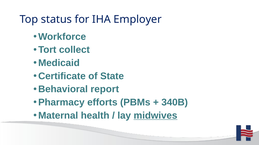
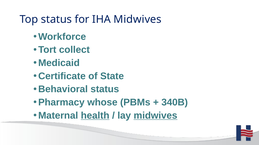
IHA Employer: Employer -> Midwives
Behavioral report: report -> status
efforts: efforts -> whose
health underline: none -> present
